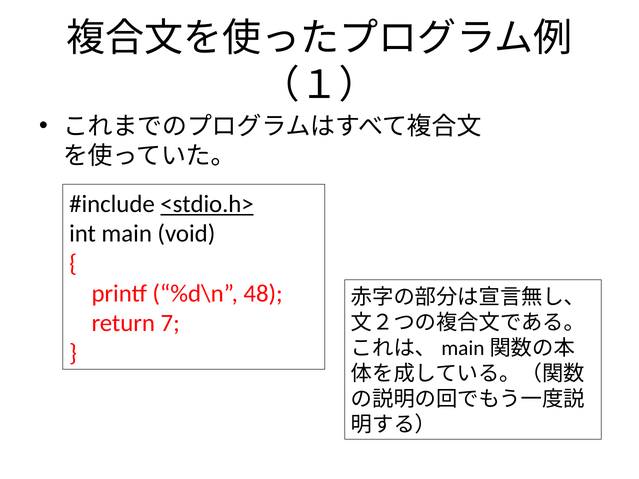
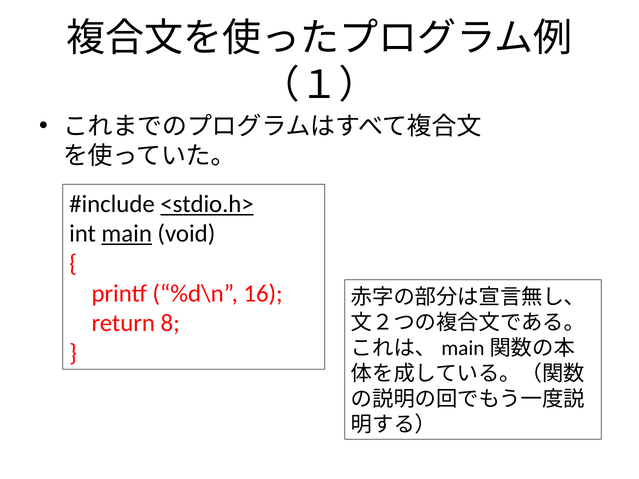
main underline: none -> present
48: 48 -> 16
7: 7 -> 8
